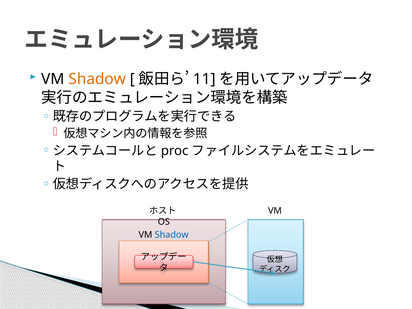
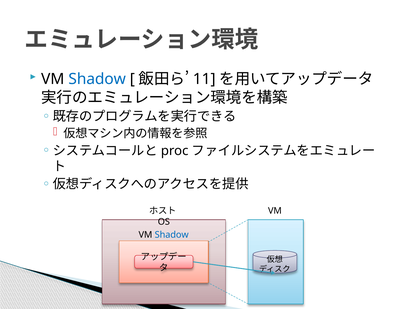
Shadow at (97, 79) colour: orange -> blue
